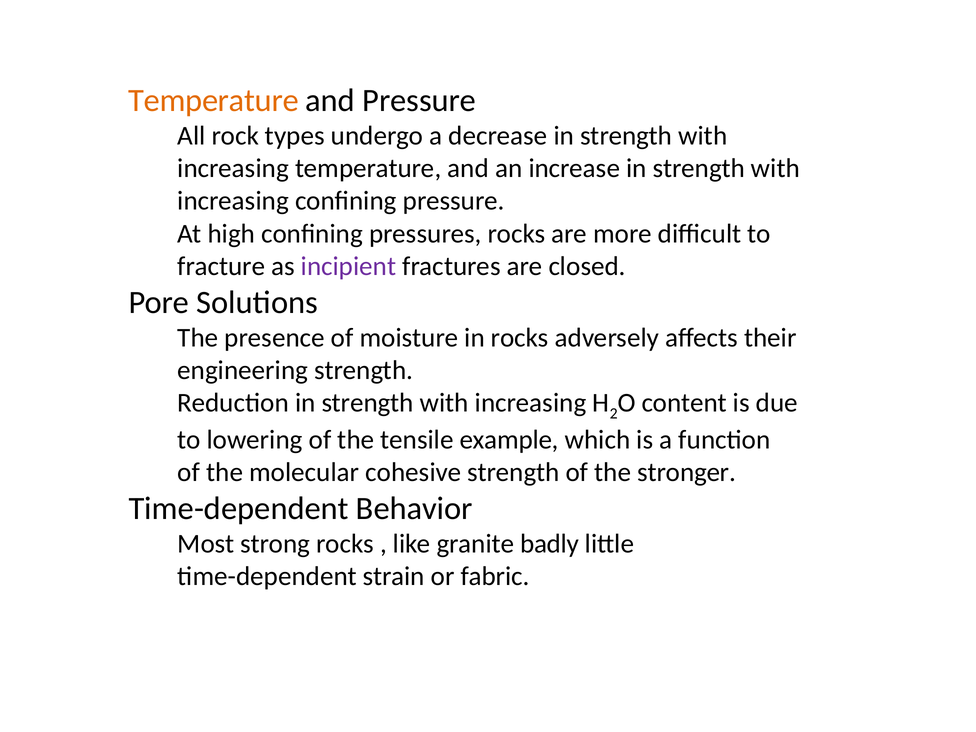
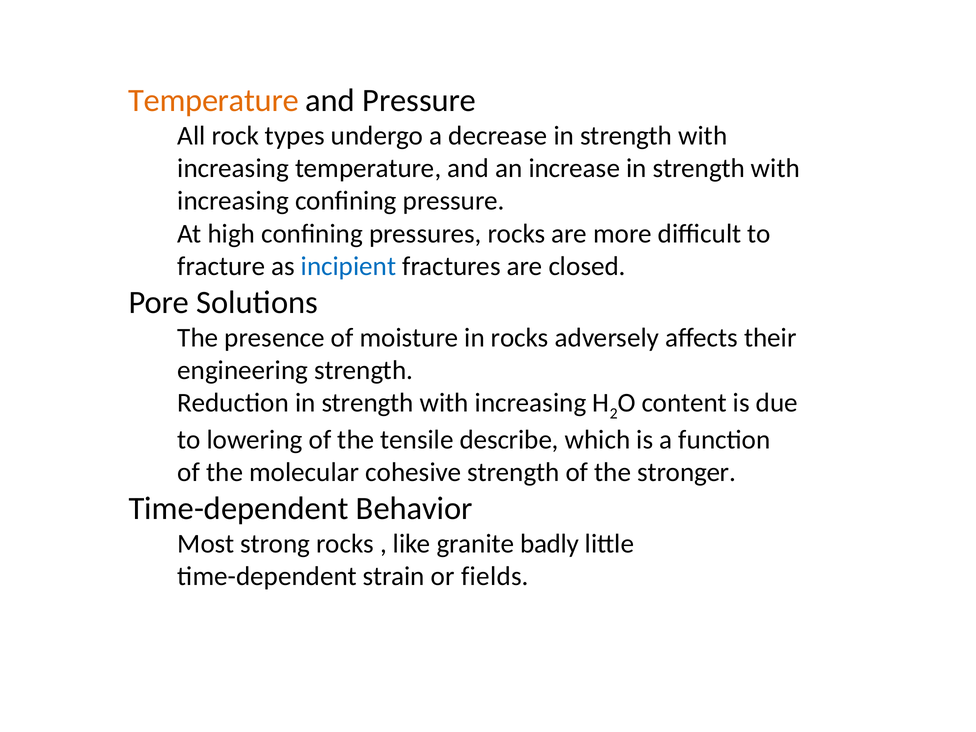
incipient colour: purple -> blue
example: example -> describe
fabric: fabric -> fields
